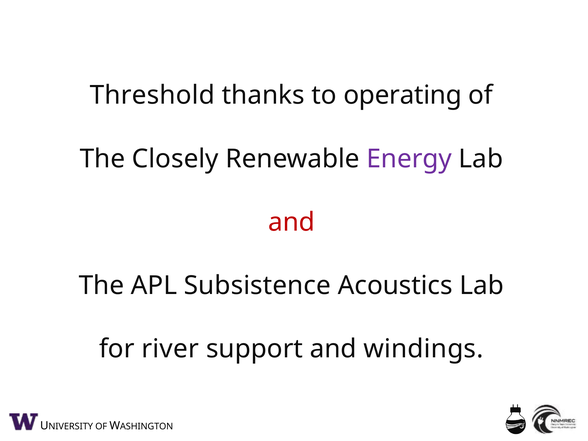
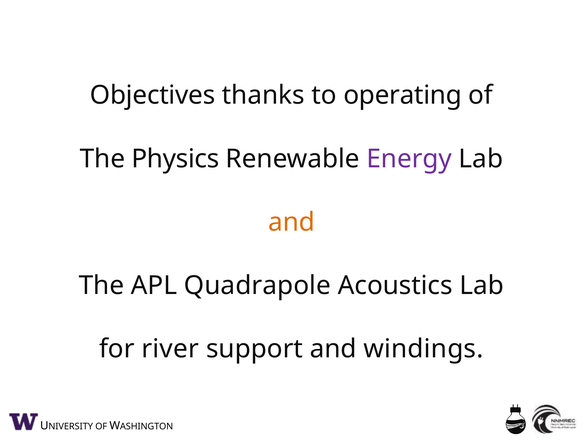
Threshold: Threshold -> Objectives
Closely: Closely -> Physics
and at (292, 222) colour: red -> orange
Subsistence: Subsistence -> Quadrapole
